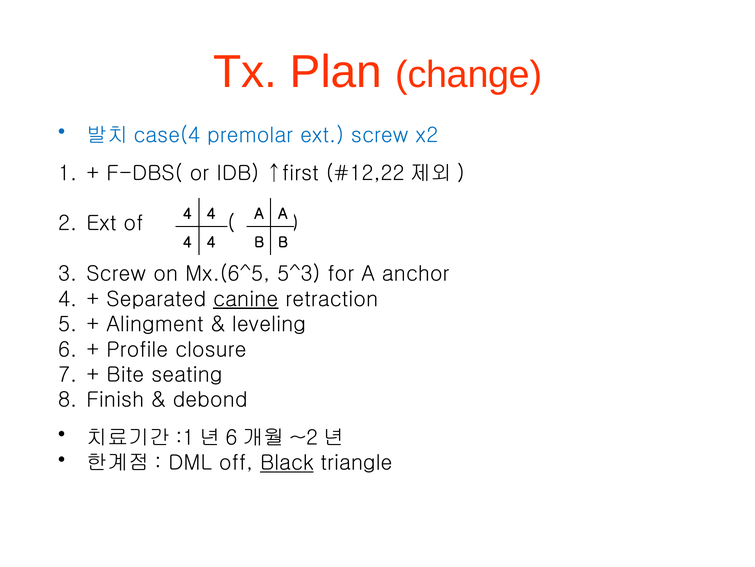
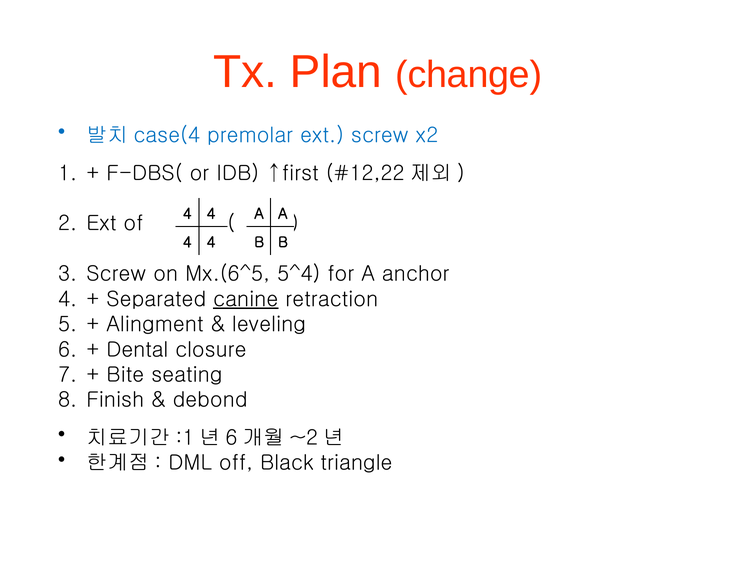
5^3: 5^3 -> 5^4
Profile: Profile -> Dental
Black underline: present -> none
